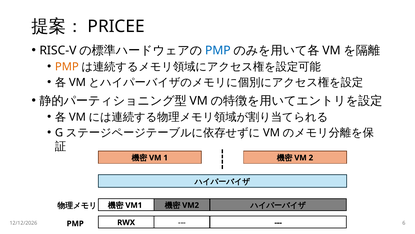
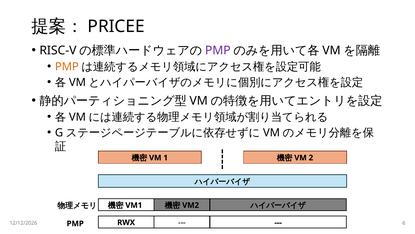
PMP at (218, 51) colour: blue -> purple
